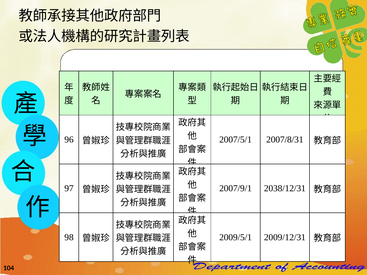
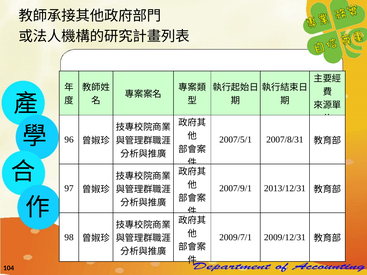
2038/12/31: 2038/12/31 -> 2013/12/31
2009/5/1: 2009/5/1 -> 2009/7/1
